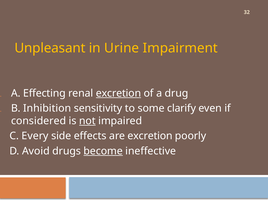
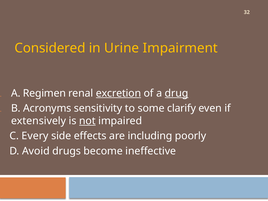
Unpleasant: Unpleasant -> Considered
Effecting: Effecting -> Regimen
drug underline: none -> present
Inhibition: Inhibition -> Acronyms
considered: considered -> extensively
are excretion: excretion -> including
become underline: present -> none
